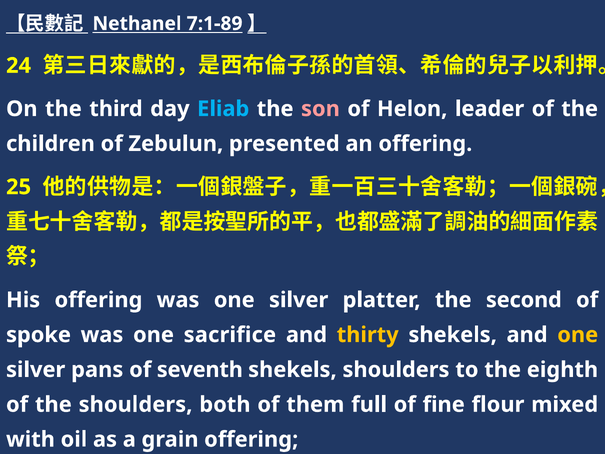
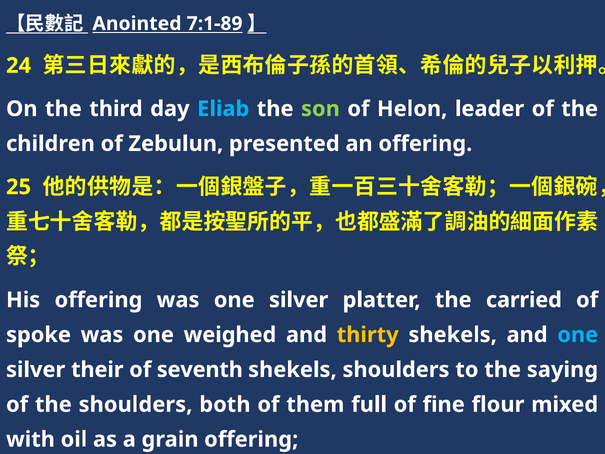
Nethanel: Nethanel -> Anointed
son colour: pink -> light green
second: second -> carried
sacrifice: sacrifice -> weighed
one at (578, 335) colour: yellow -> light blue
pans: pans -> their
eighth: eighth -> saying
